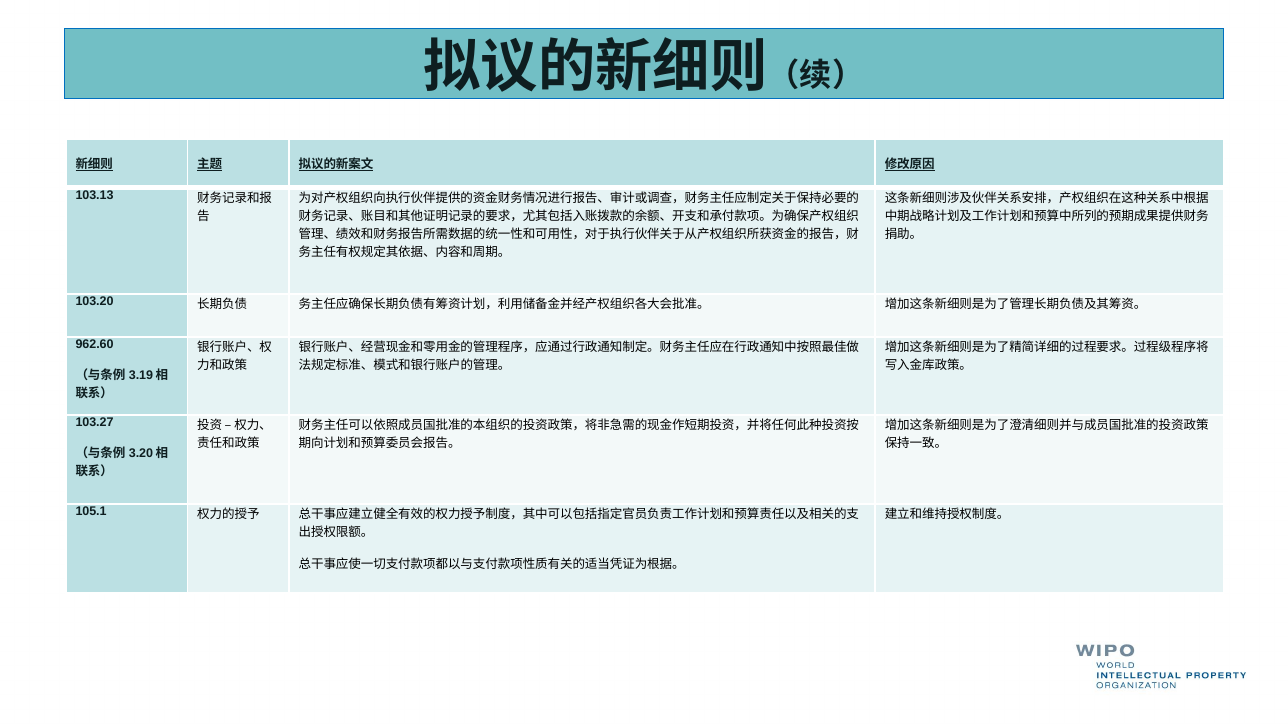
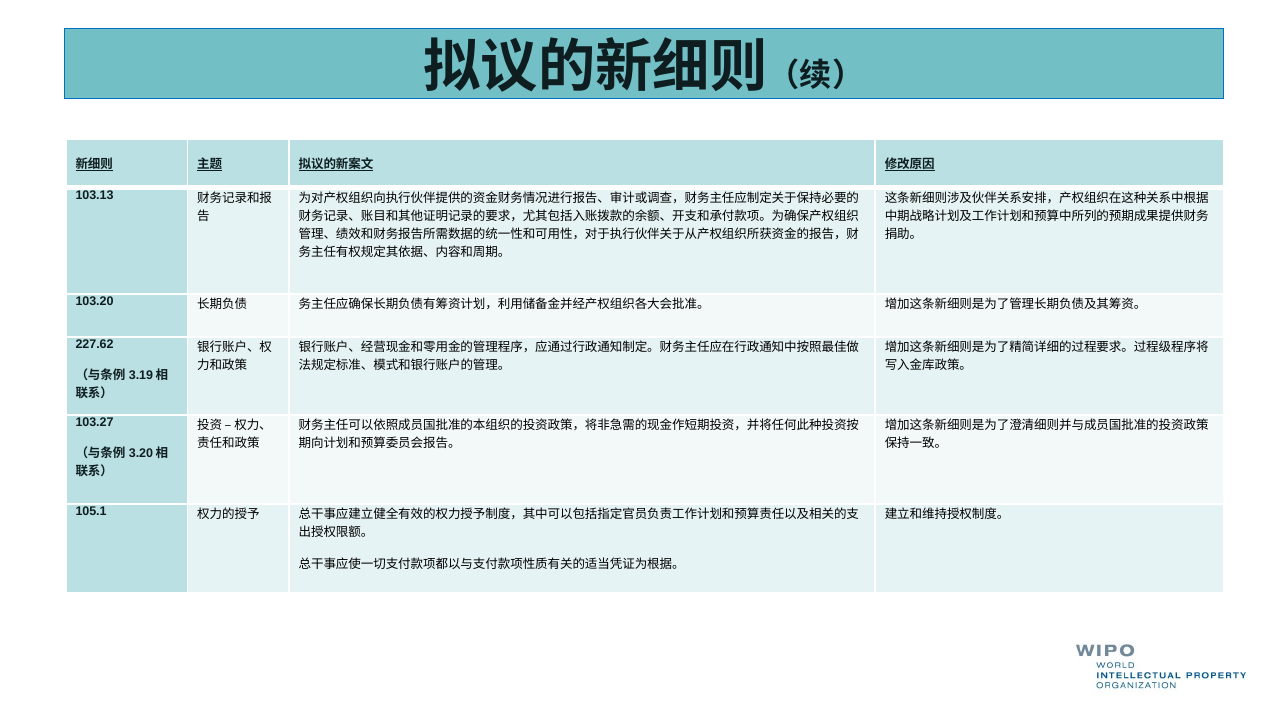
962.60: 962.60 -> 227.62
